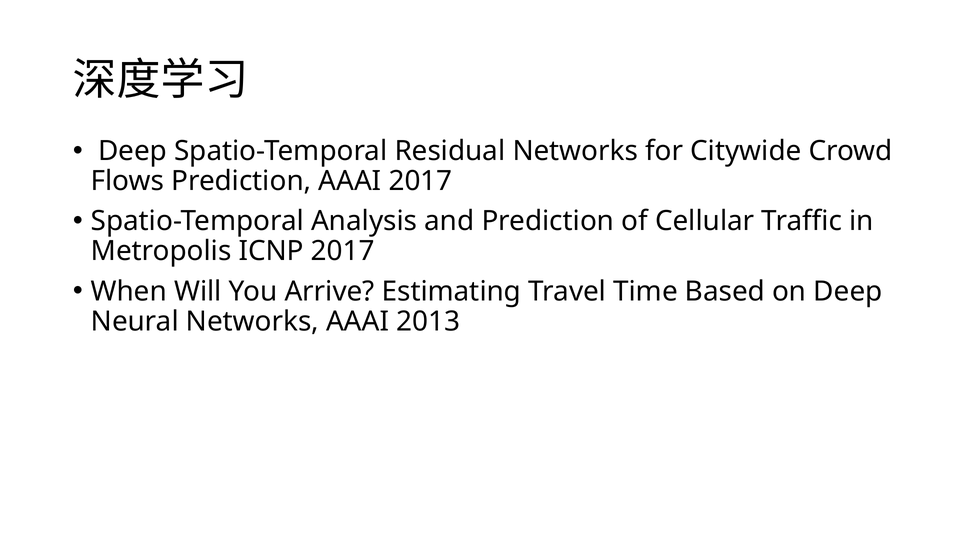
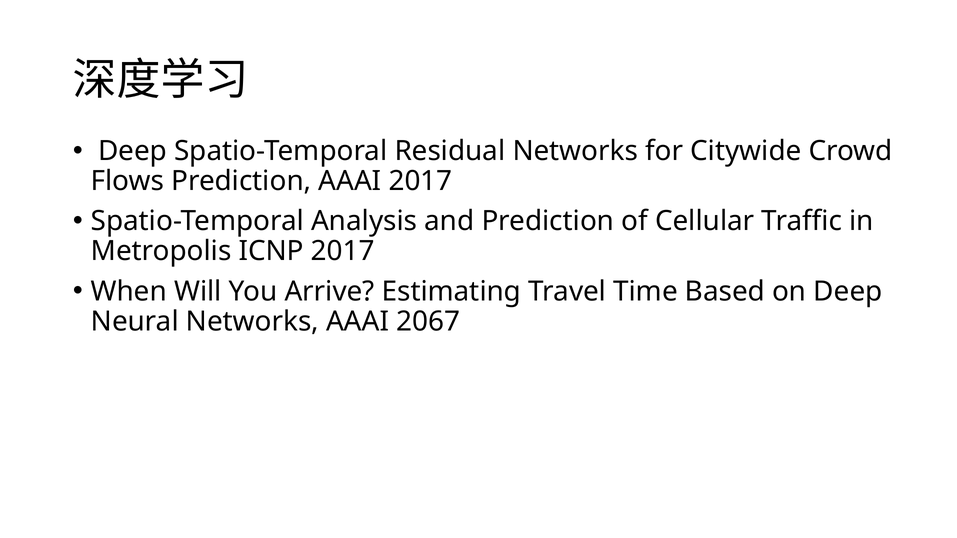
2013: 2013 -> 2067
